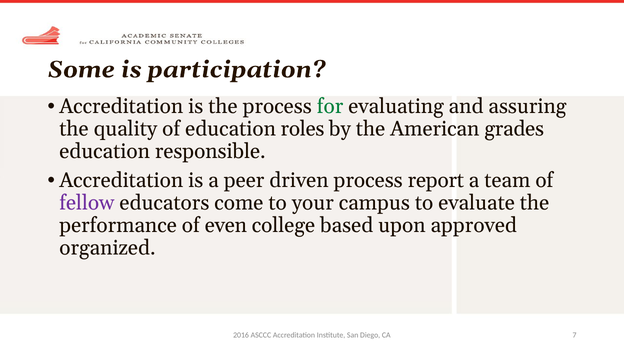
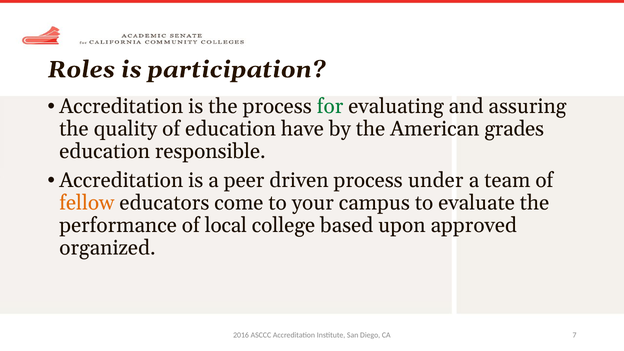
Some: Some -> Roles
roles: roles -> have
report: report -> under
fellow colour: purple -> orange
even: even -> local
